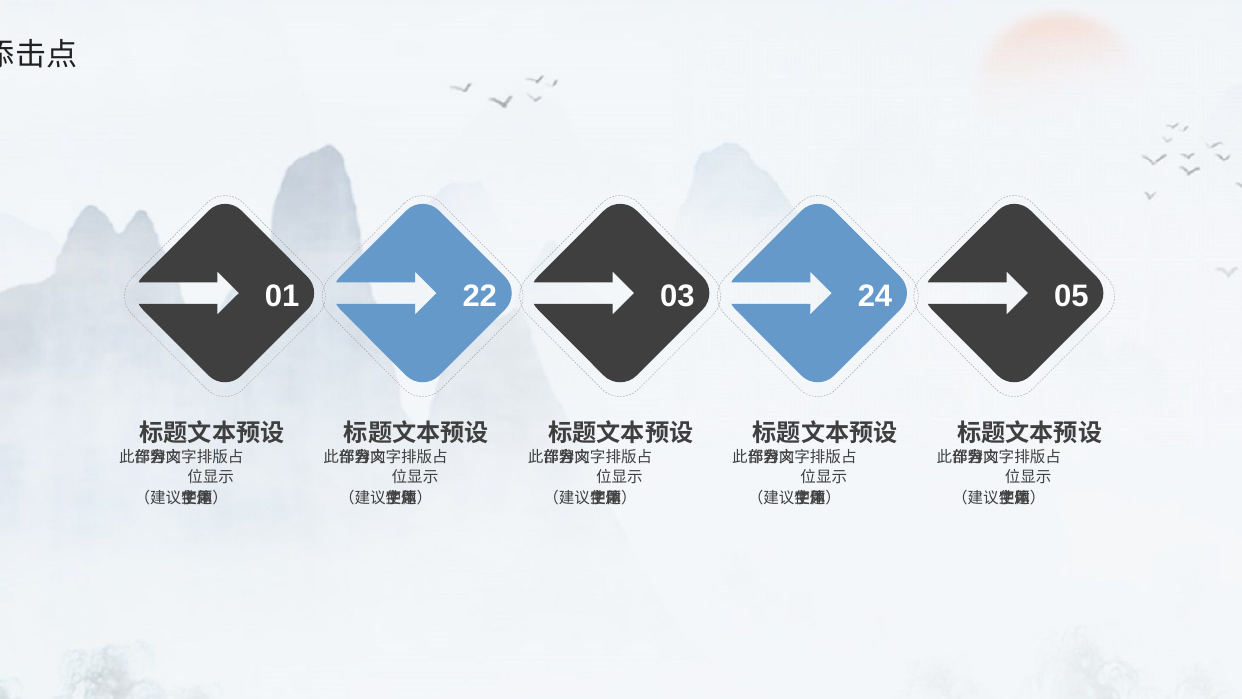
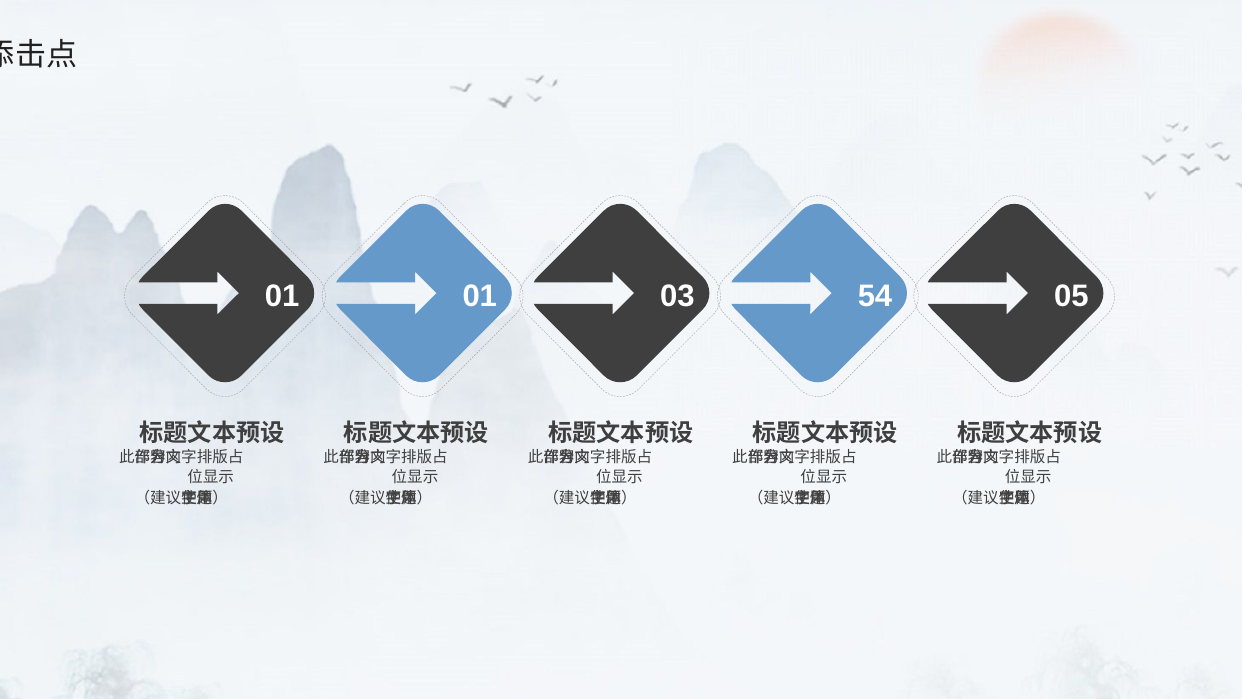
01 22: 22 -> 01
24: 24 -> 54
